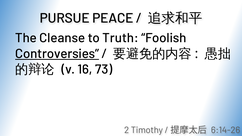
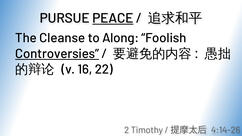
PEACE underline: none -> present
Truth: Truth -> Along
73: 73 -> 22
6:14-26: 6:14-26 -> 4:14-26
